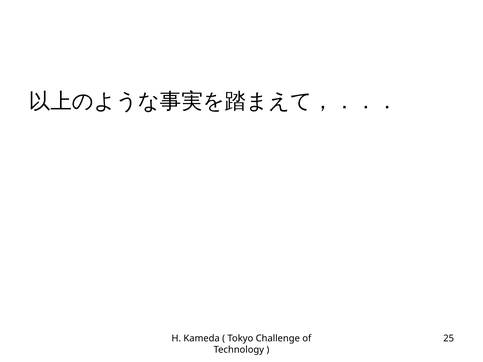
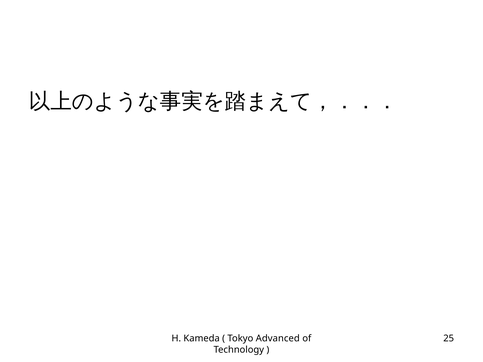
Challenge: Challenge -> Advanced
